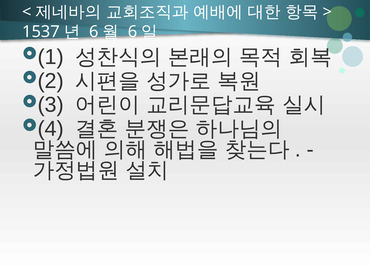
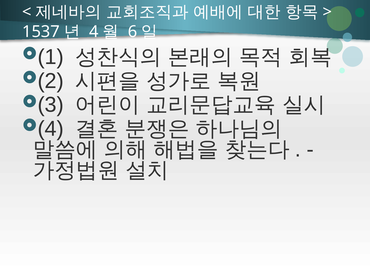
6 at (94, 32): 6 -> 4
